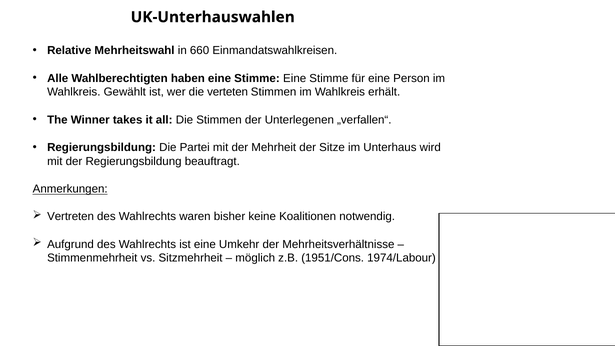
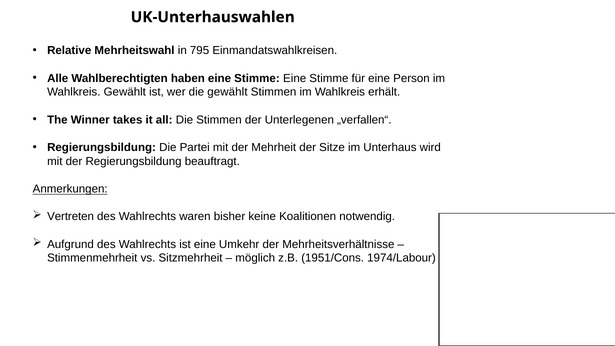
660: 660 -> 795
die verteten: verteten -> gewählt
